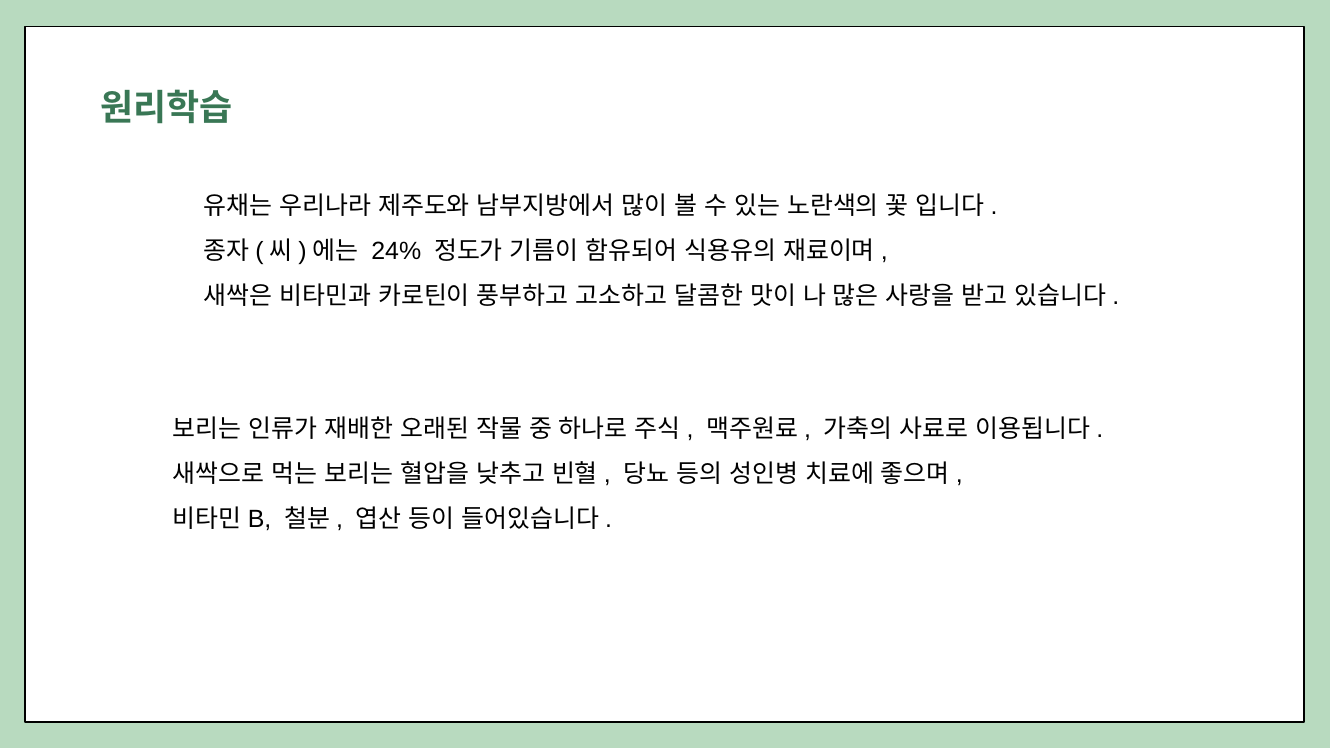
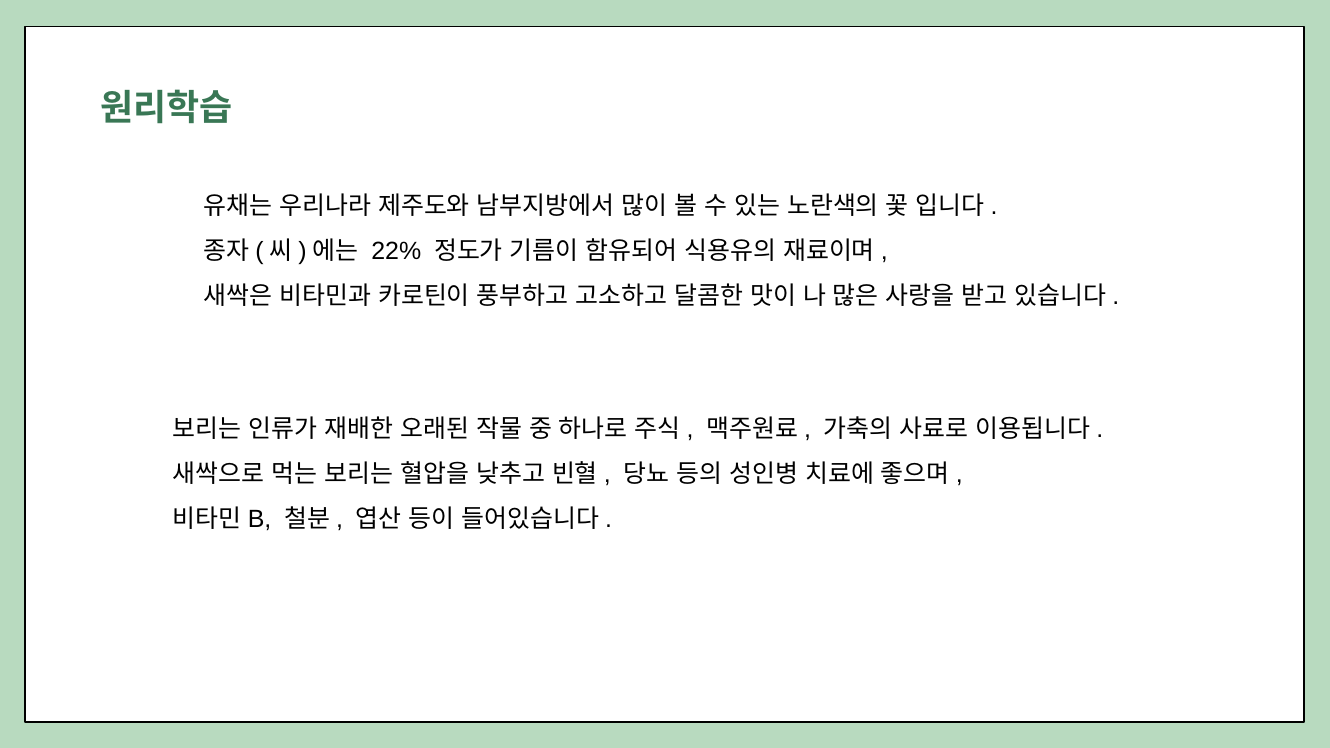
24%: 24% -> 22%
